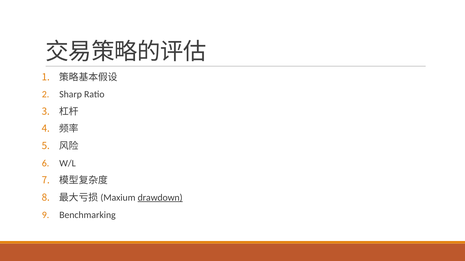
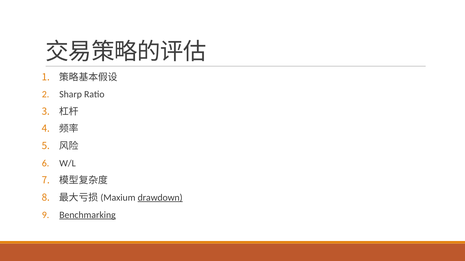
Benchmarking underline: none -> present
